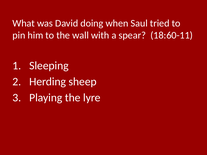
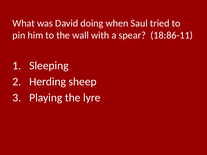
18:60-11: 18:60-11 -> 18:86-11
